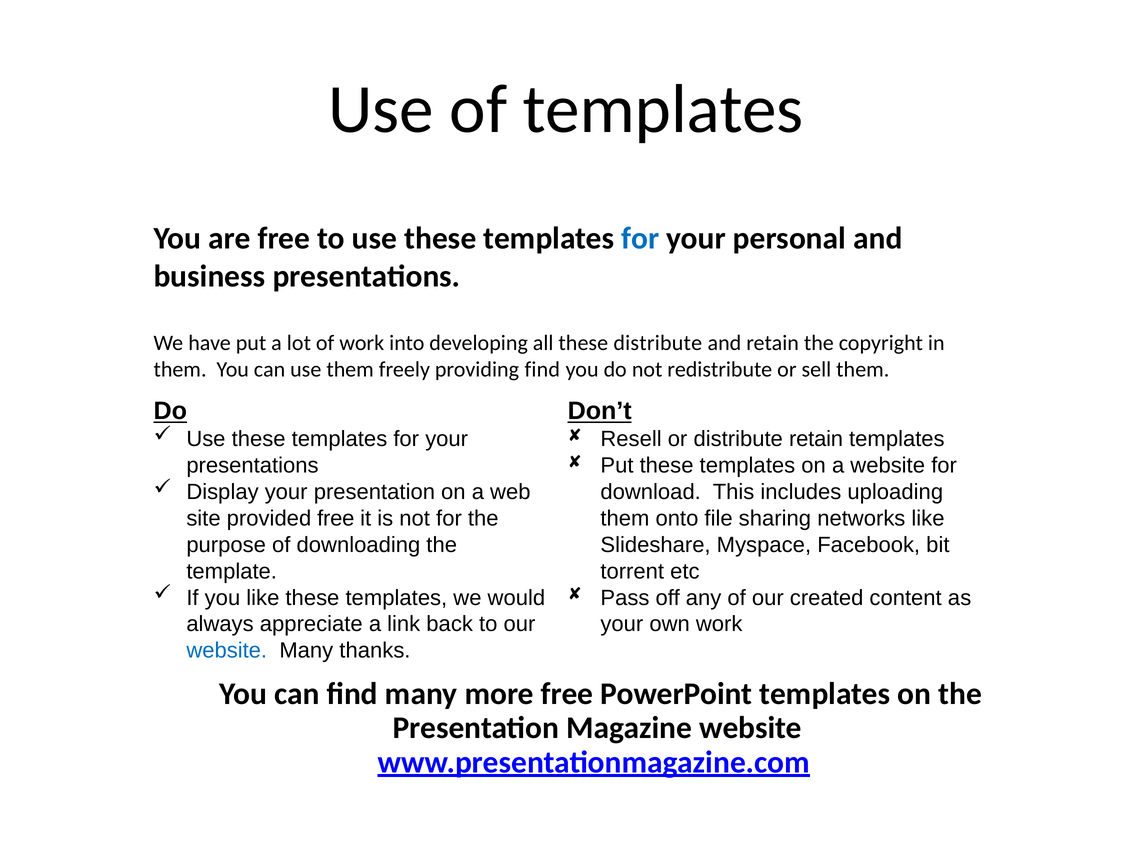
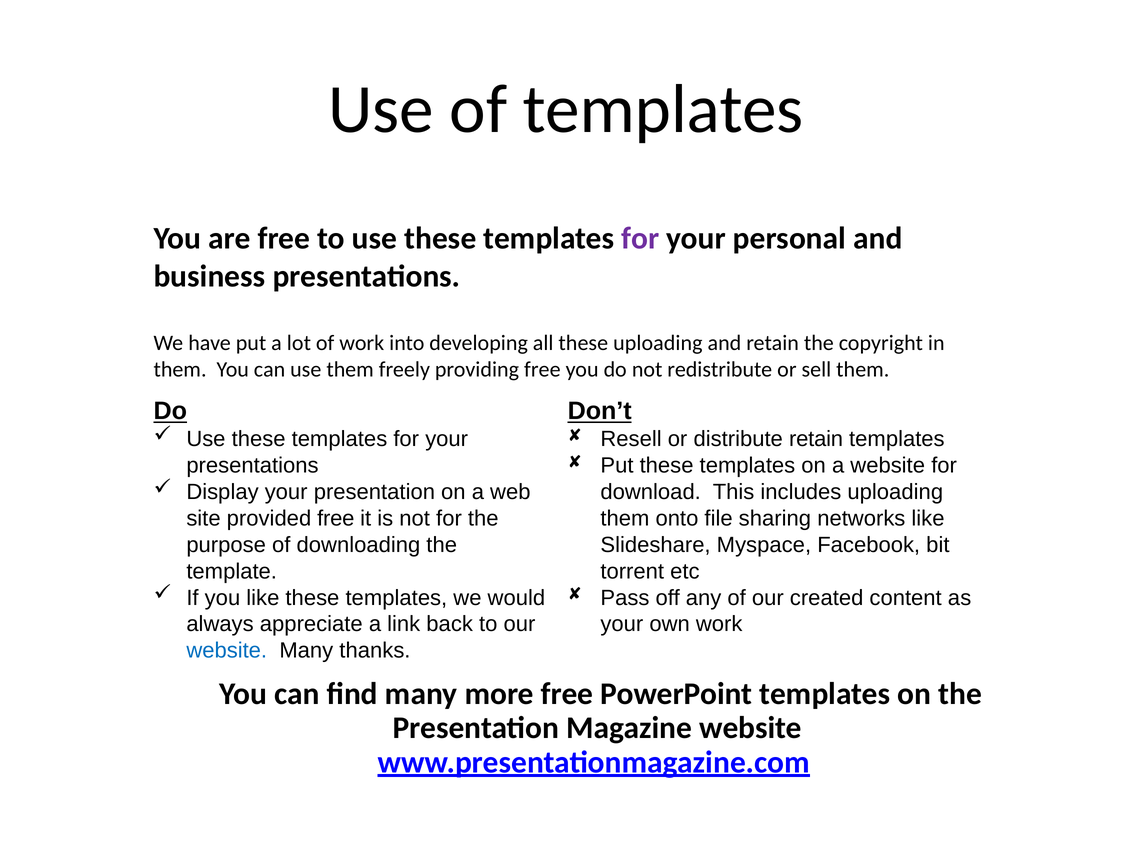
for at (640, 238) colour: blue -> purple
these distribute: distribute -> uploading
providing find: find -> free
